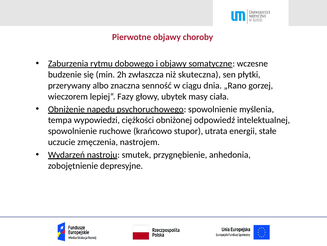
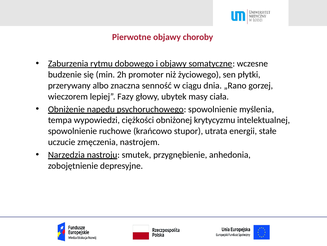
zwłaszcza: zwłaszcza -> promoter
skuteczna: skuteczna -> życiowego
odpowiedź: odpowiedź -> krytycyzmu
Wydarzeń: Wydarzeń -> Narzędzia
